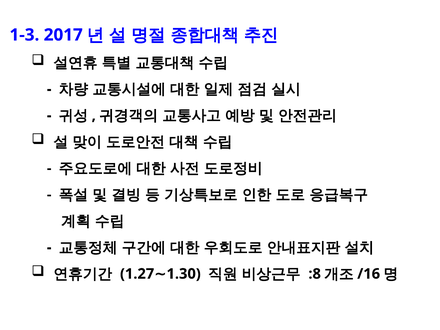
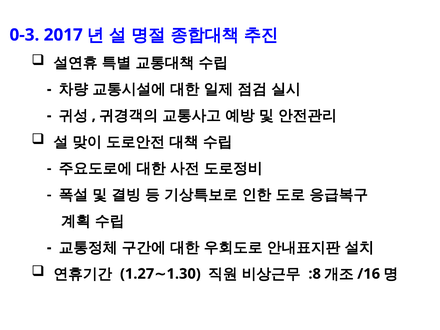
1-3: 1-3 -> 0-3
